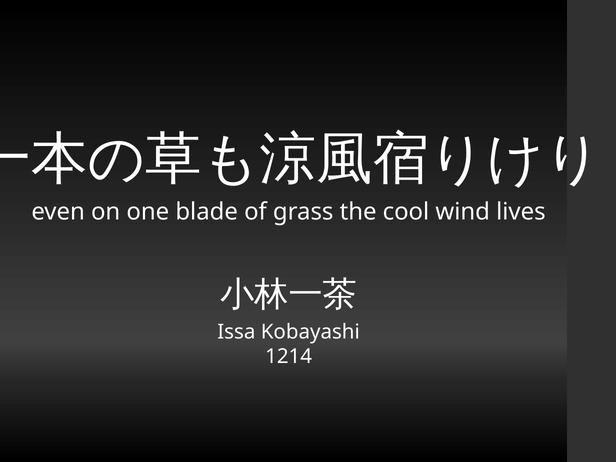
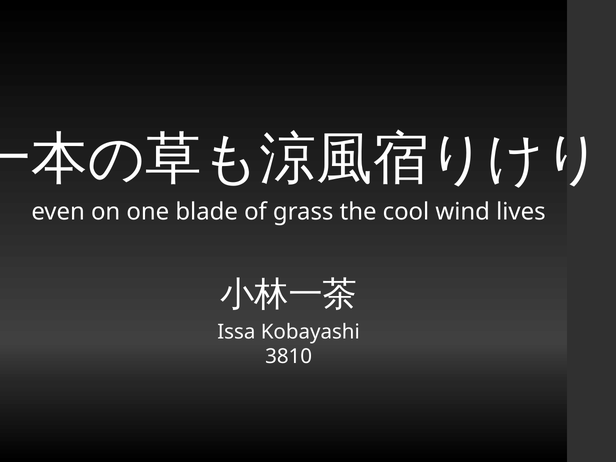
1214: 1214 -> 3810
